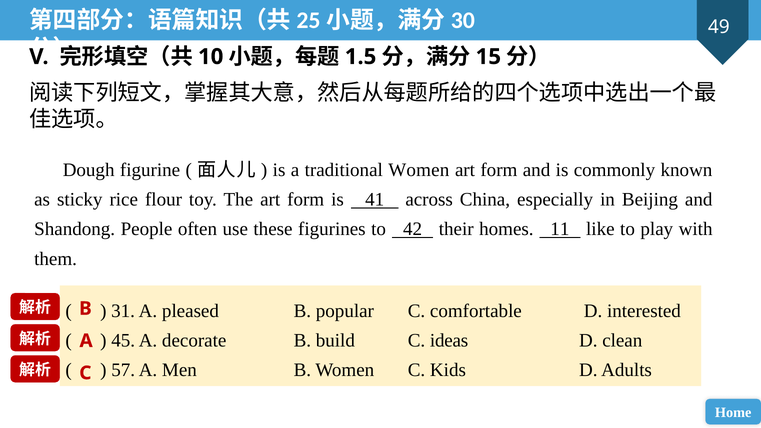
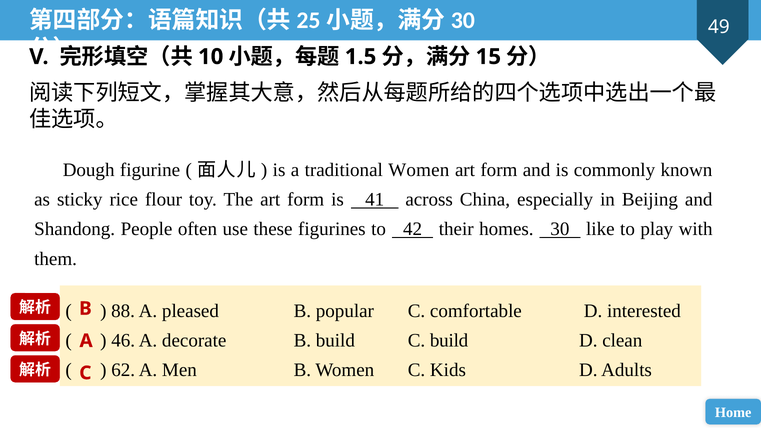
11: 11 -> 30
31: 31 -> 88
45: 45 -> 46
C ideas: ideas -> build
57: 57 -> 62
